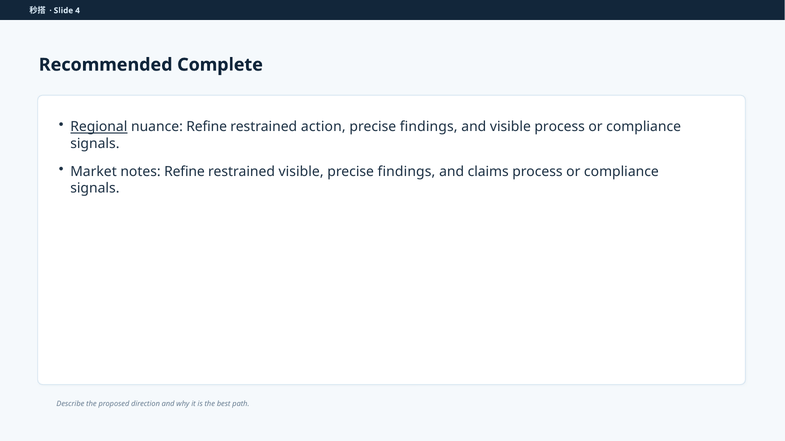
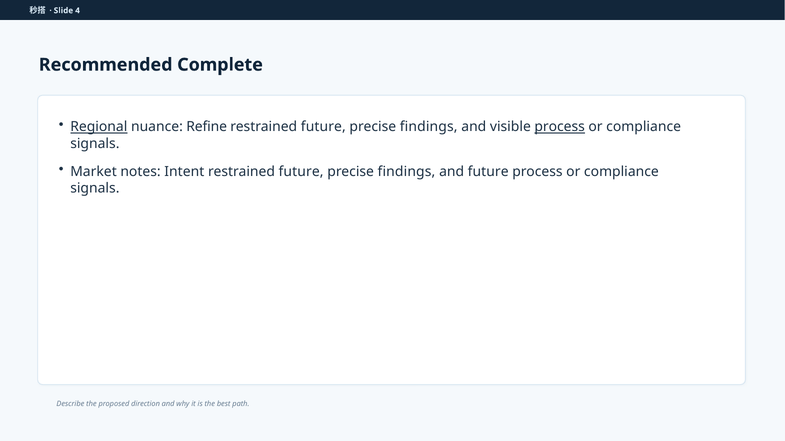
action at (323, 127): action -> future
process at (560, 127) underline: none -> present
notes Refine: Refine -> Intent
visible at (301, 172): visible -> future
and claims: claims -> future
